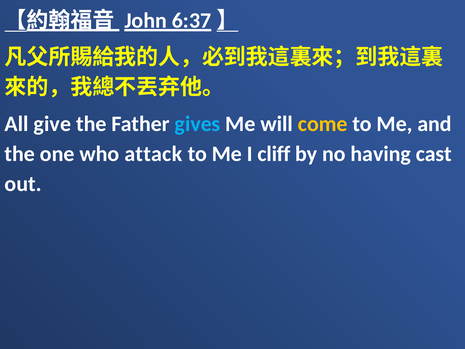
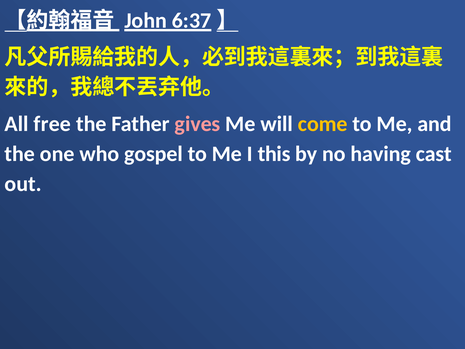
give: give -> free
gives colour: light blue -> pink
attack: attack -> gospel
cliff: cliff -> this
